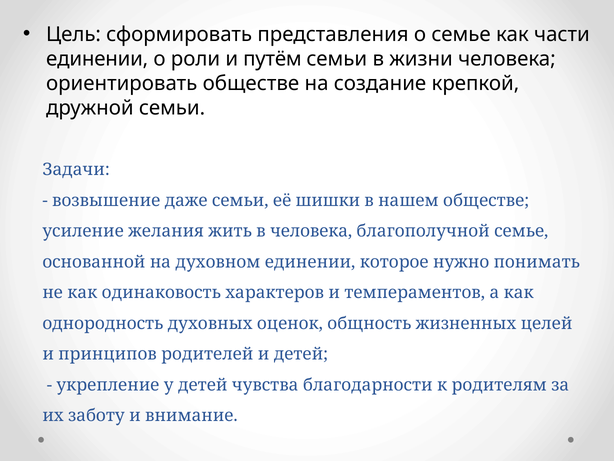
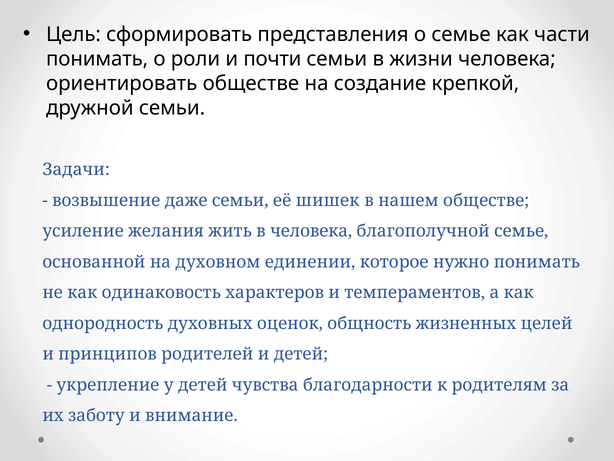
единении at (97, 59): единении -> понимать
путём: путём -> почти
шишки: шишки -> шишек
